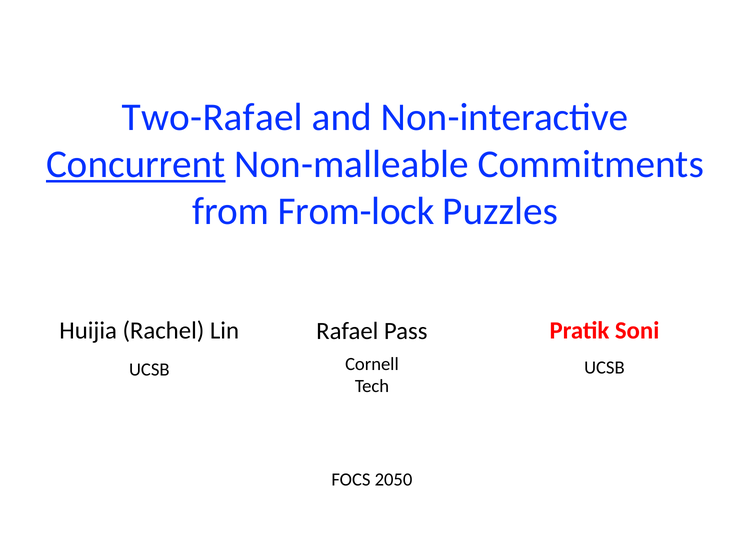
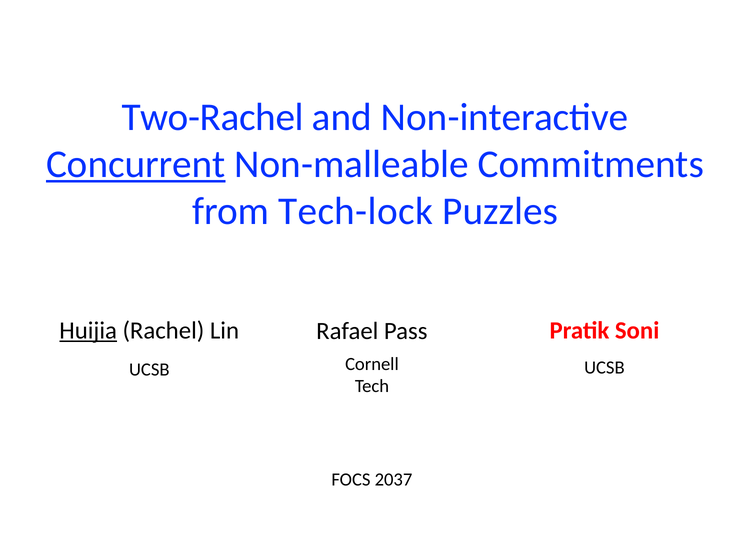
Two-Rafael: Two-Rafael -> Two-Rachel
From-lock: From-lock -> Tech-lock
Huijia underline: none -> present
2050: 2050 -> 2037
